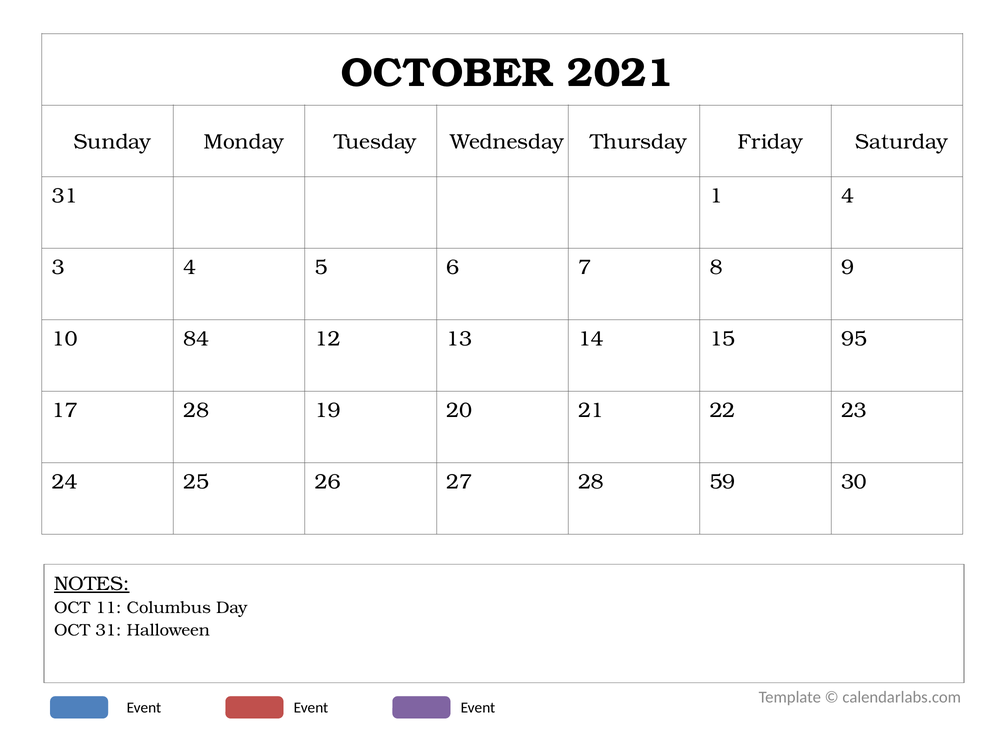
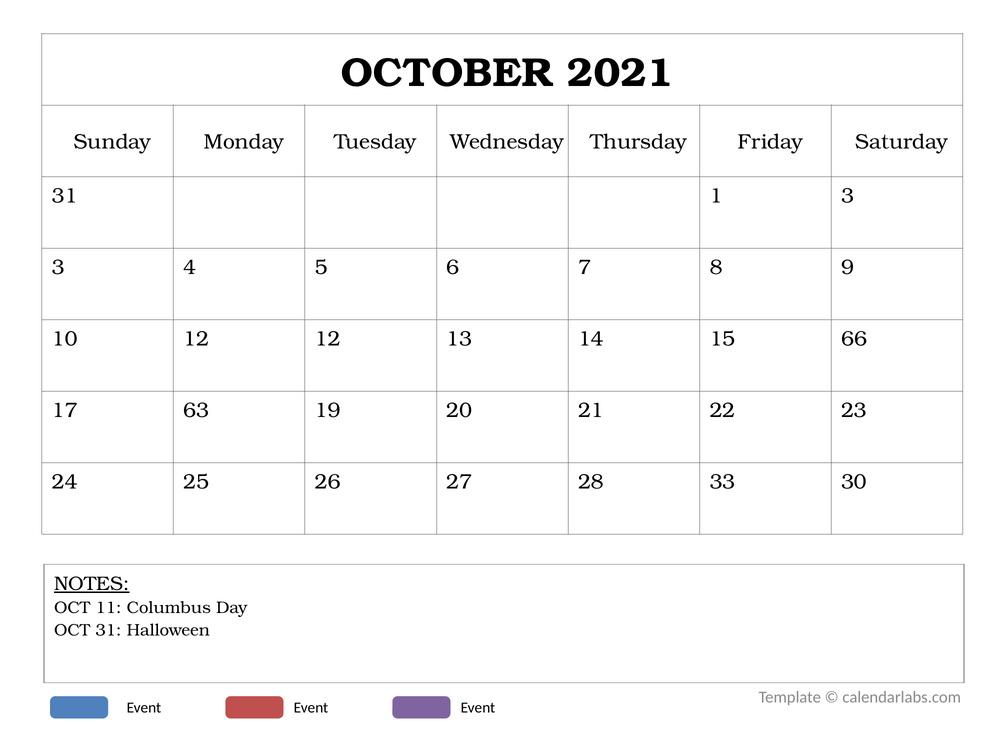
1 4: 4 -> 3
10 84: 84 -> 12
95: 95 -> 66
17 28: 28 -> 63
59: 59 -> 33
